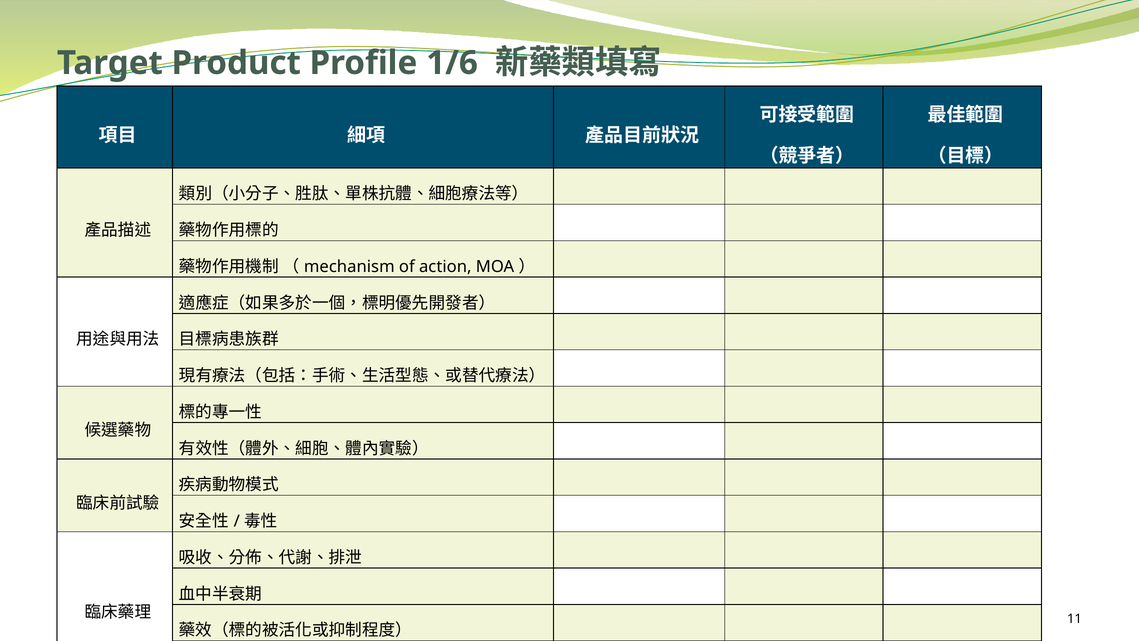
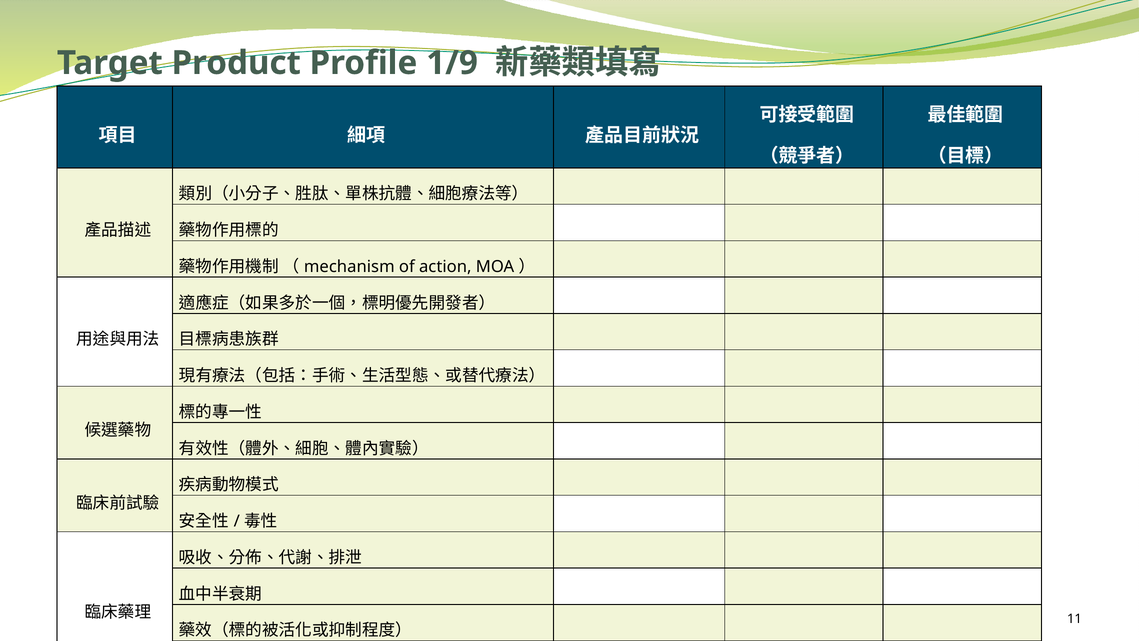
1/6: 1/6 -> 1/9
